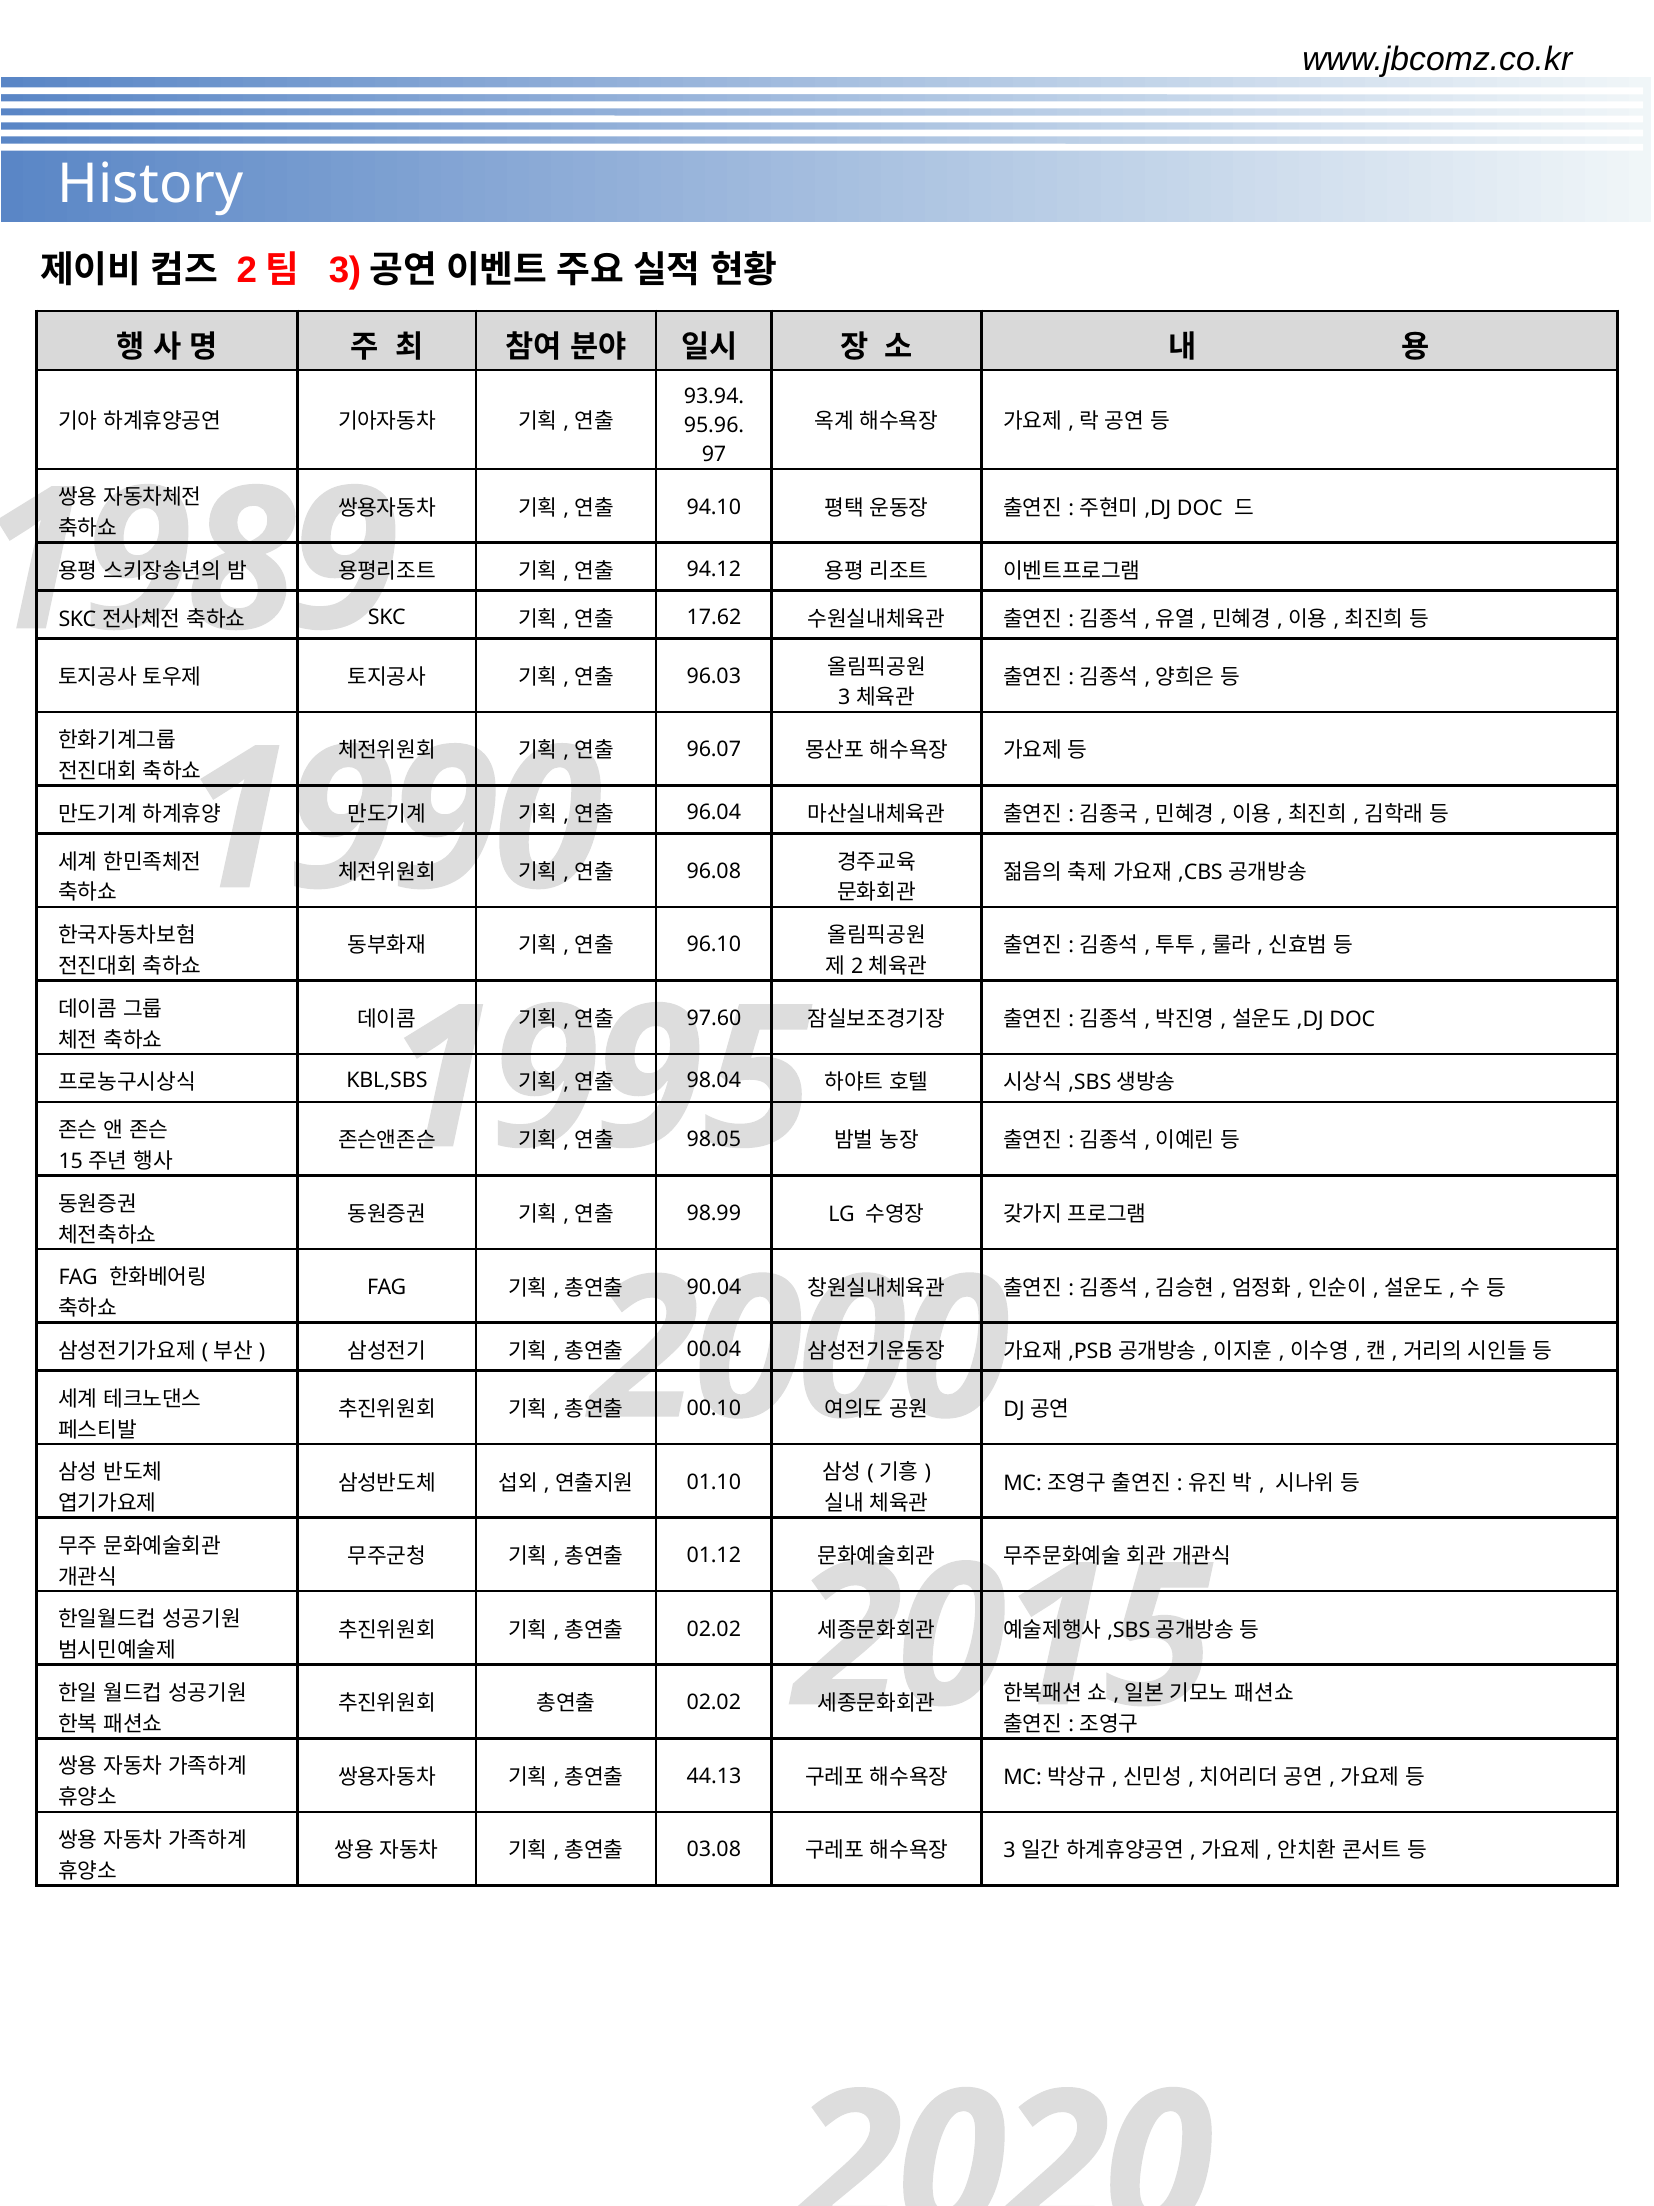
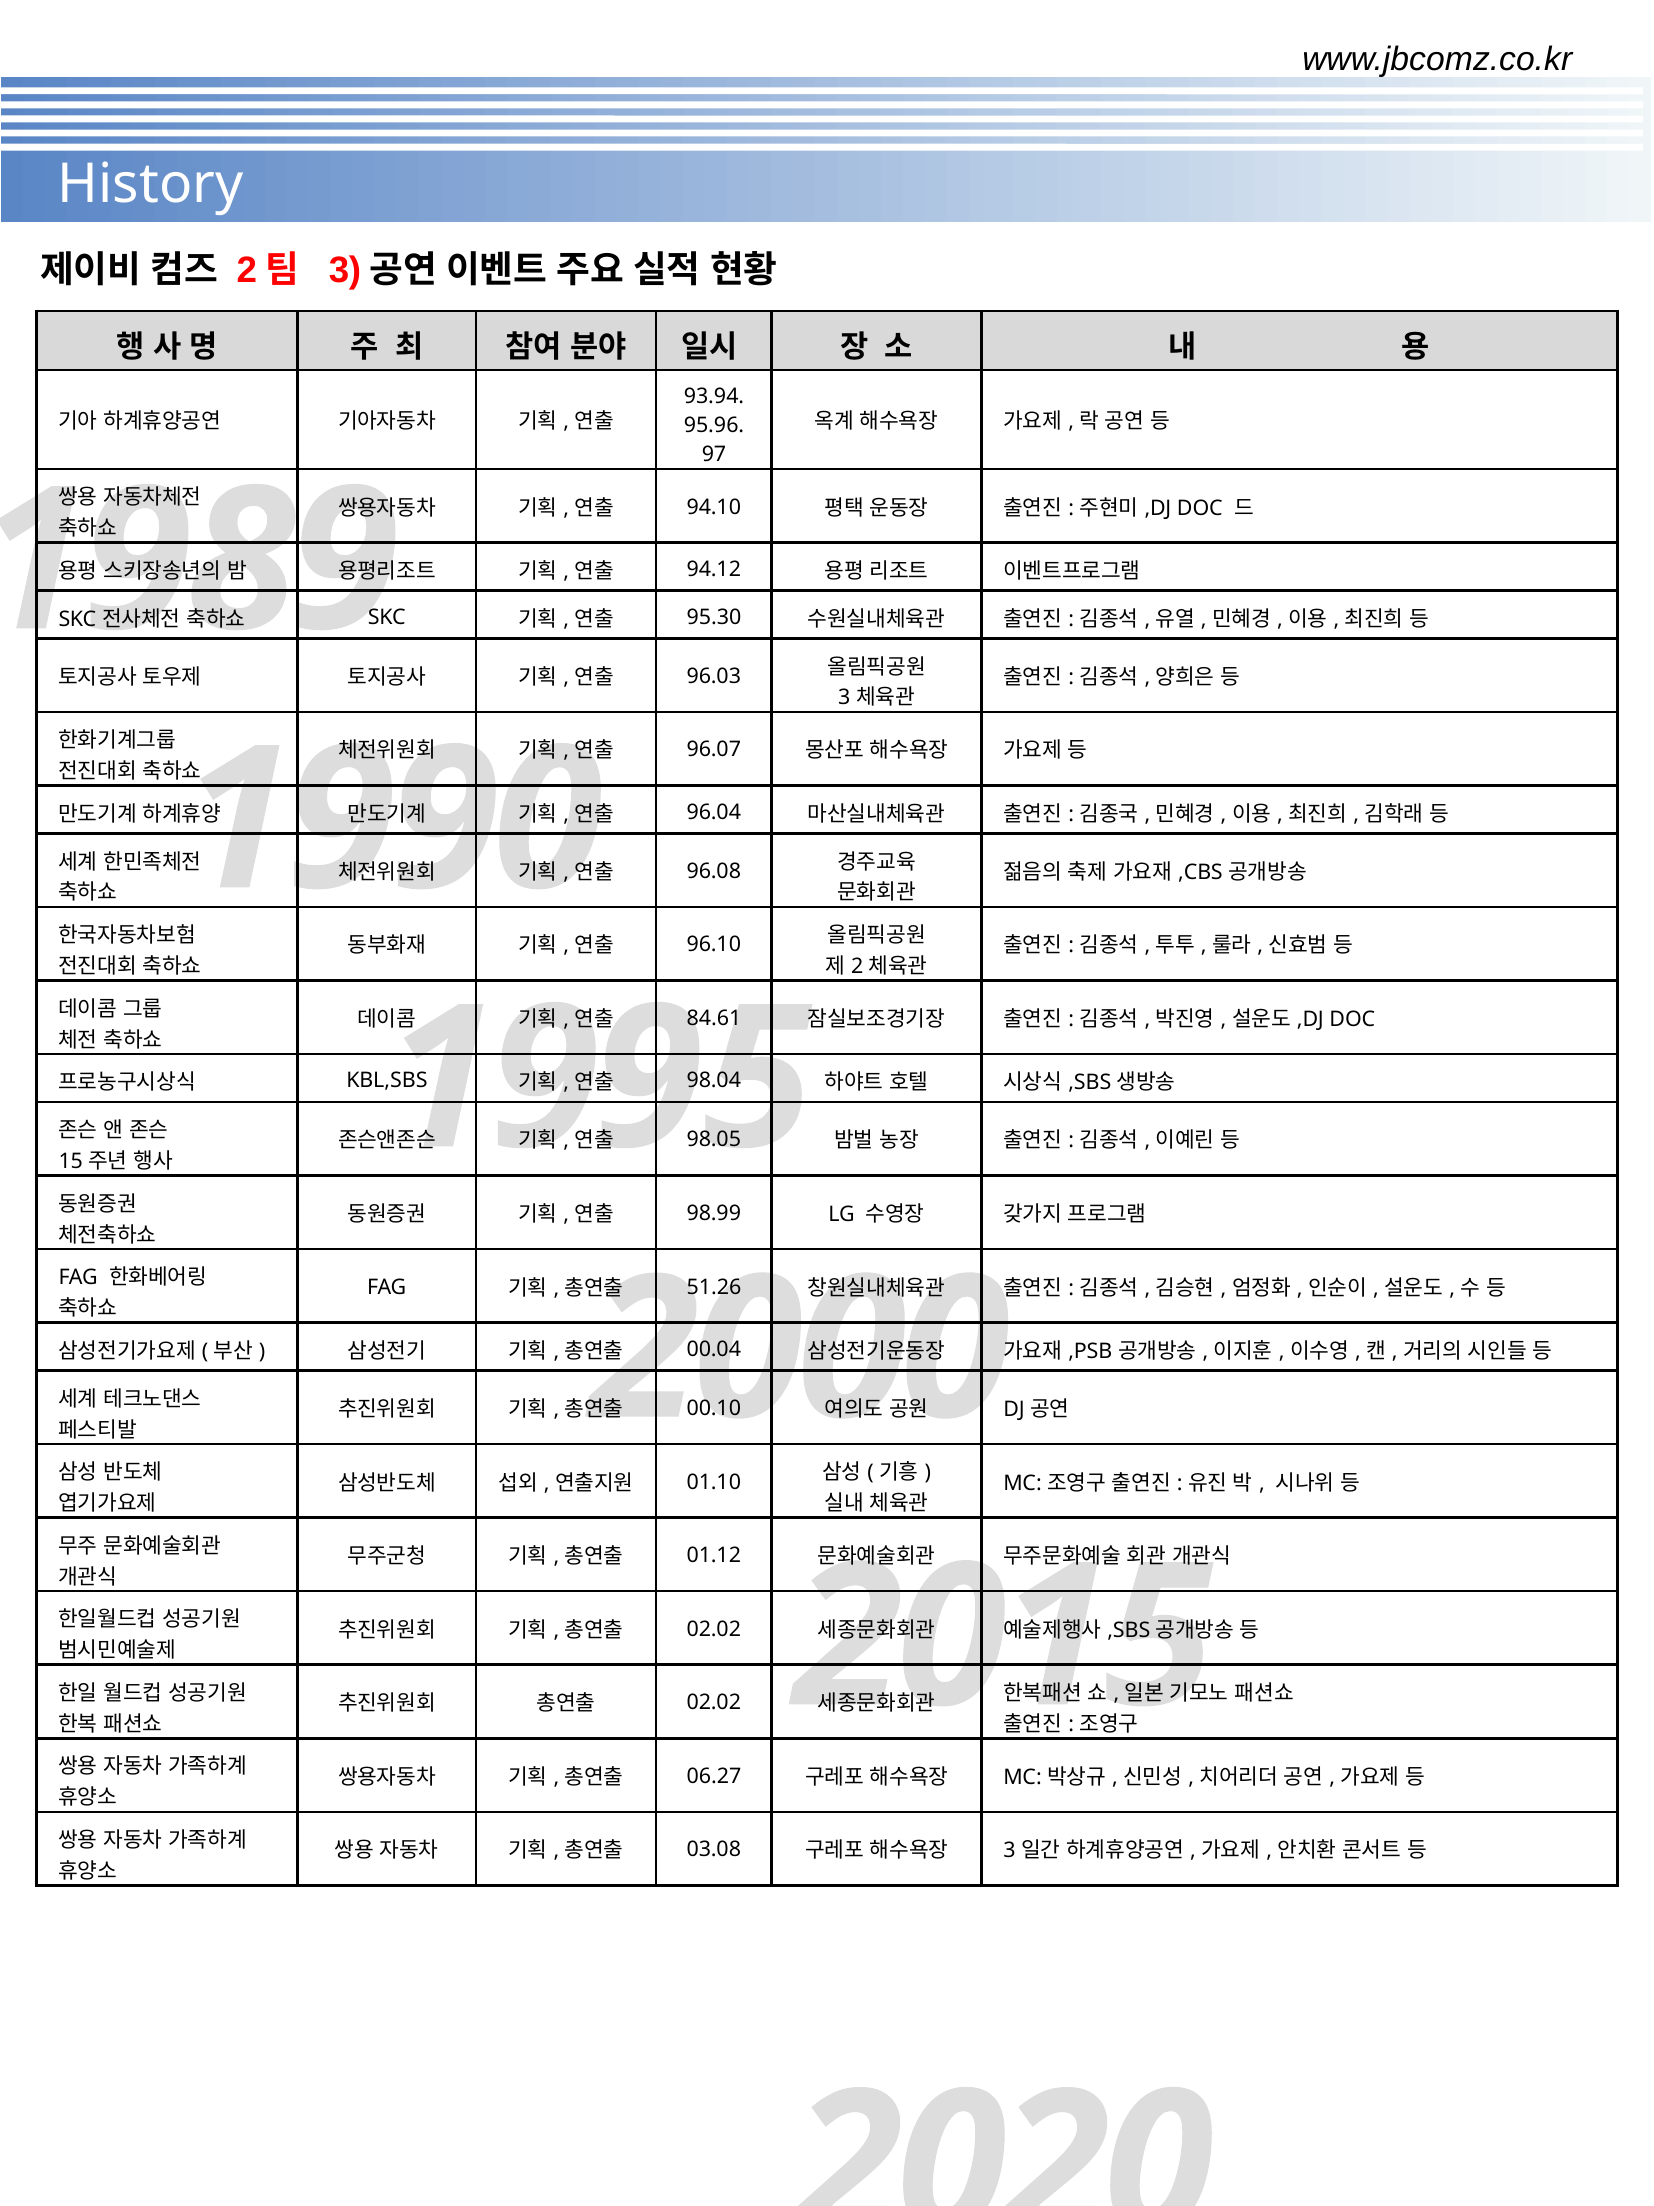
17.62: 17.62 -> 95.30
97.60: 97.60 -> 84.61
90.04: 90.04 -> 51.26
44.13: 44.13 -> 06.27
